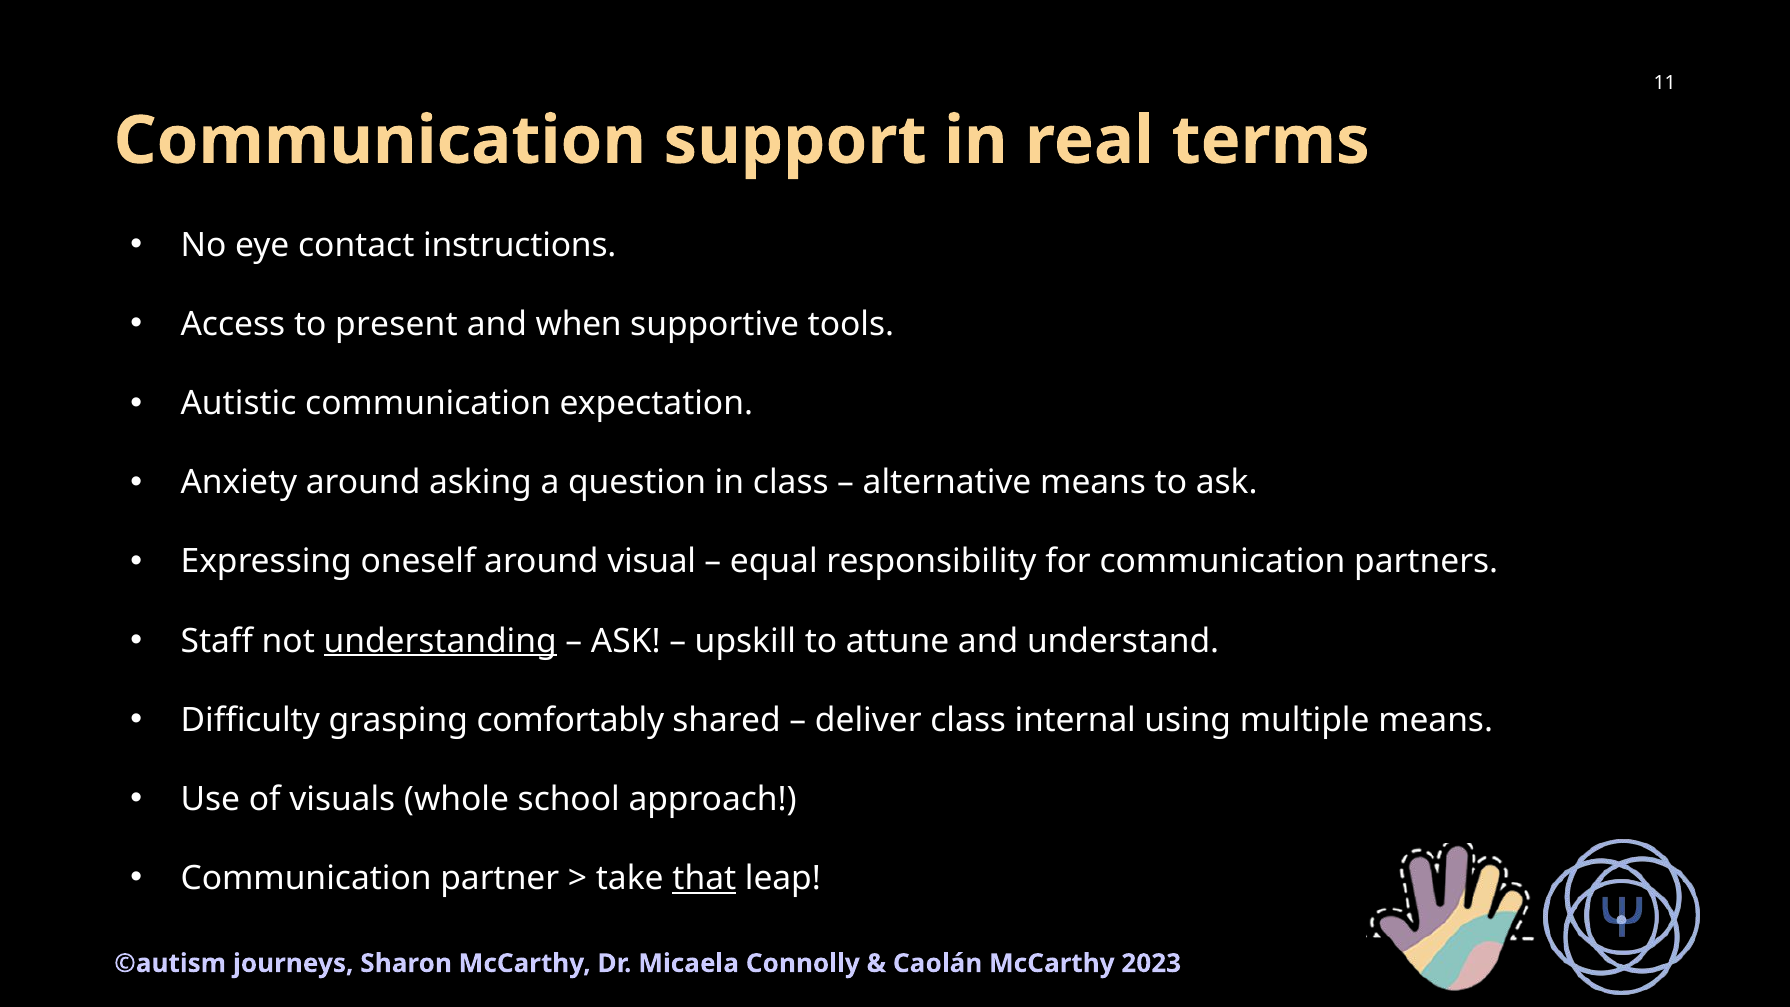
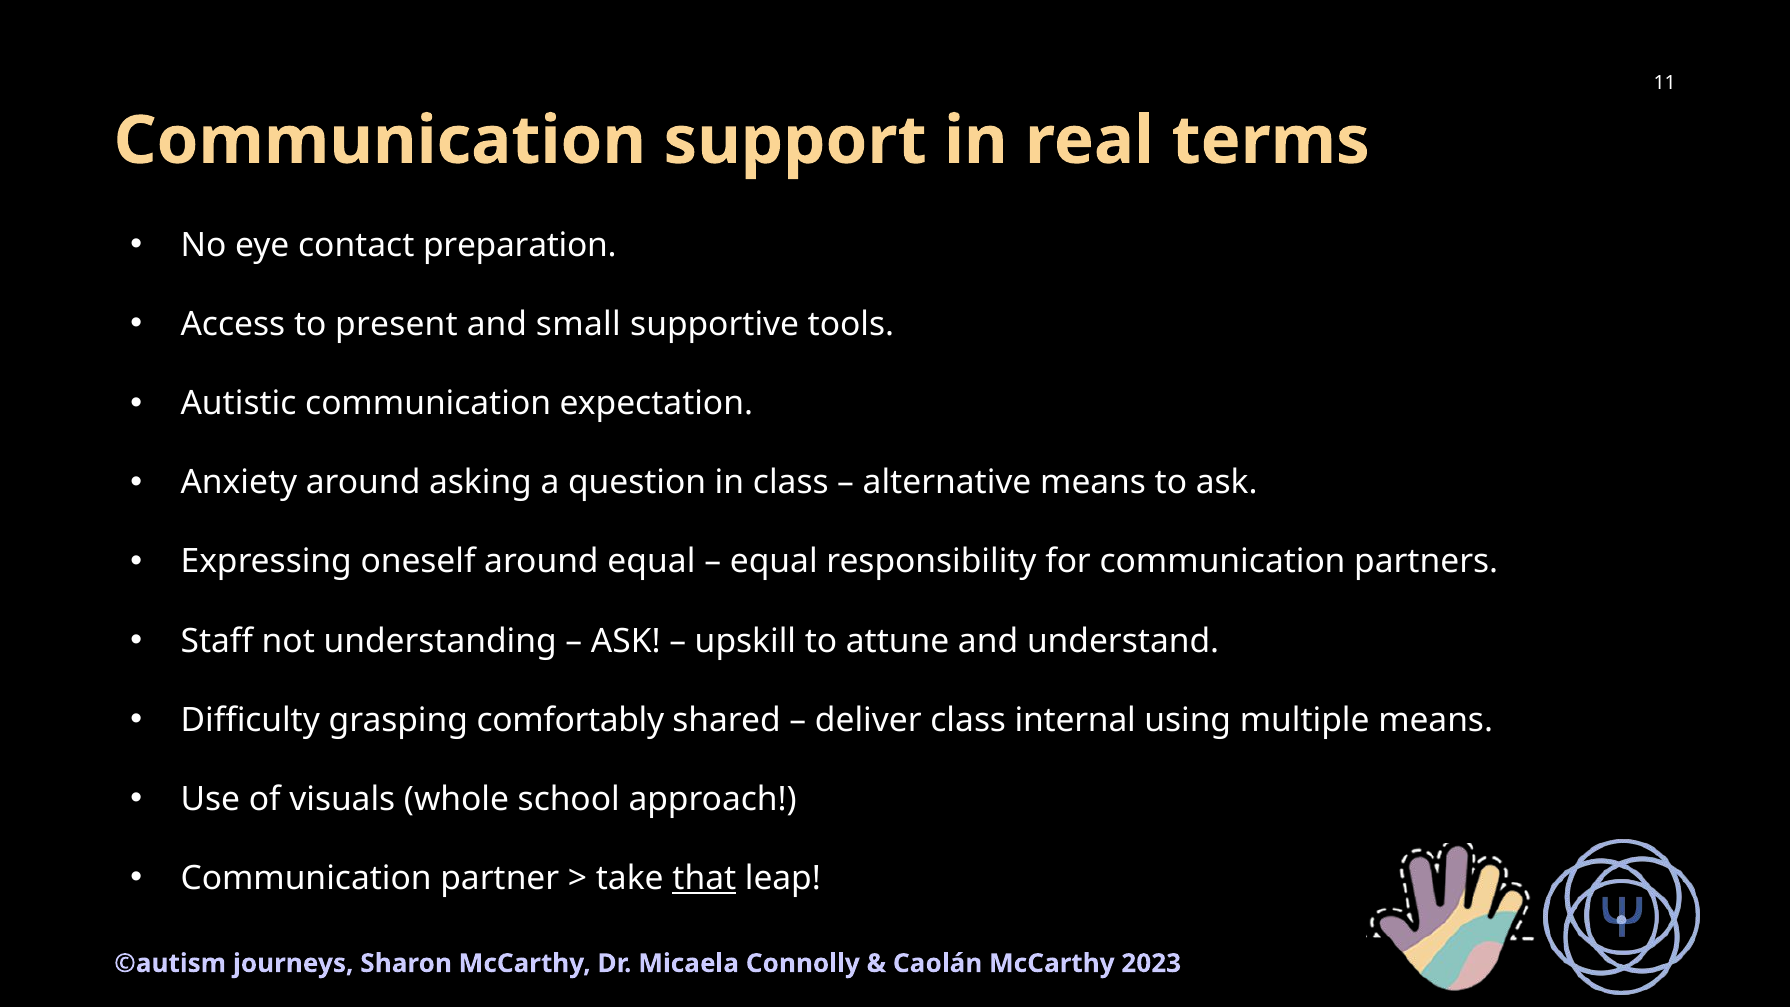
instructions: instructions -> preparation
when: when -> small
around visual: visual -> equal
understanding underline: present -> none
